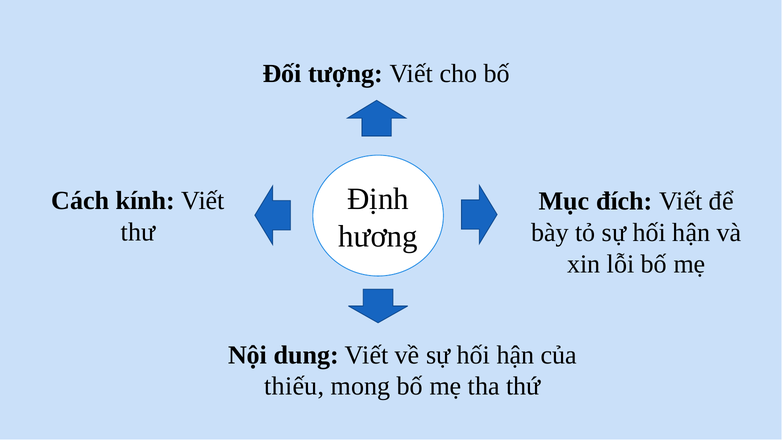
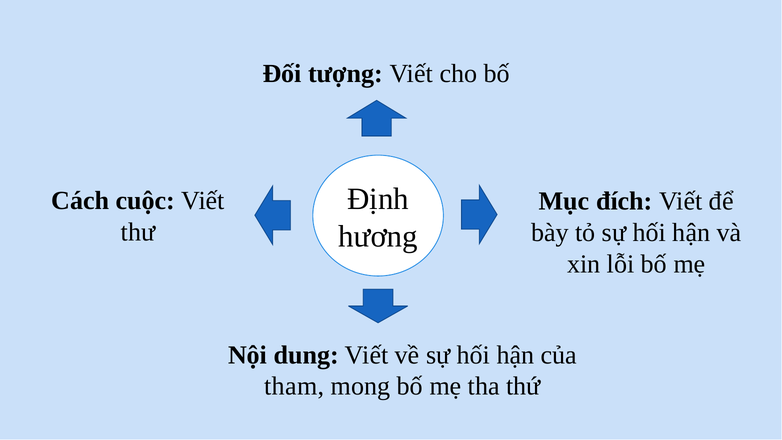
kính: kính -> cuộc
thiếu: thiếu -> tham
